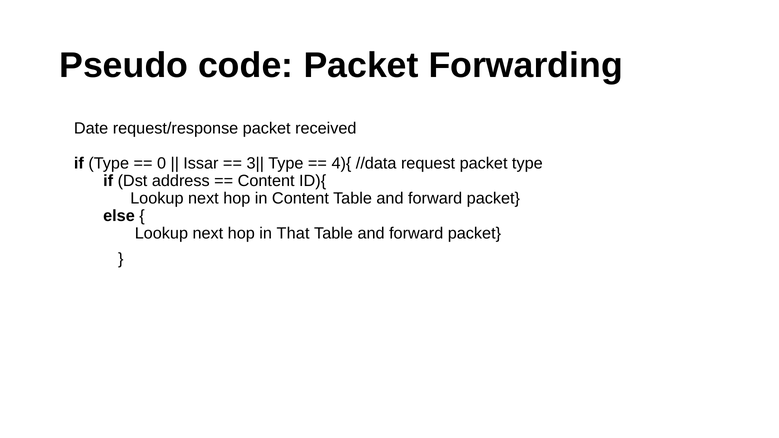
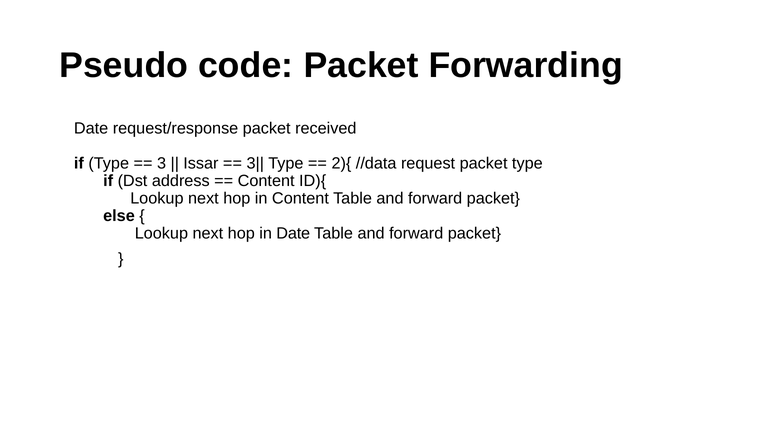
0: 0 -> 3
4){: 4){ -> 2){
in That: That -> Date
